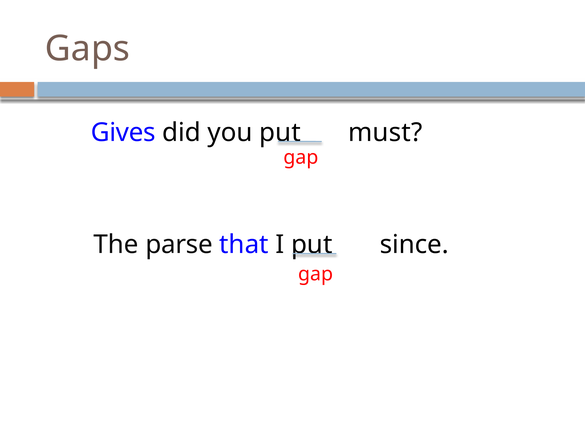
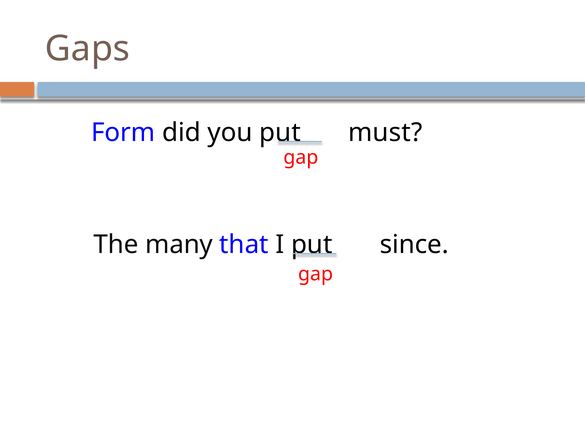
Gives: Gives -> Form
parse: parse -> many
